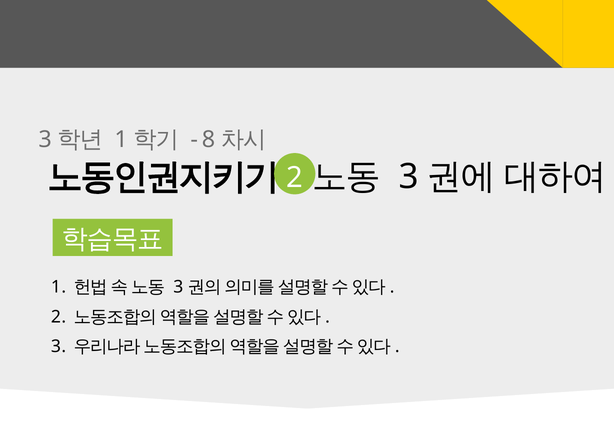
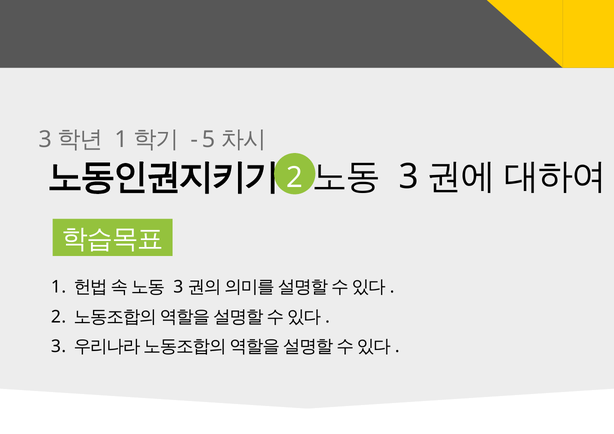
8: 8 -> 5
